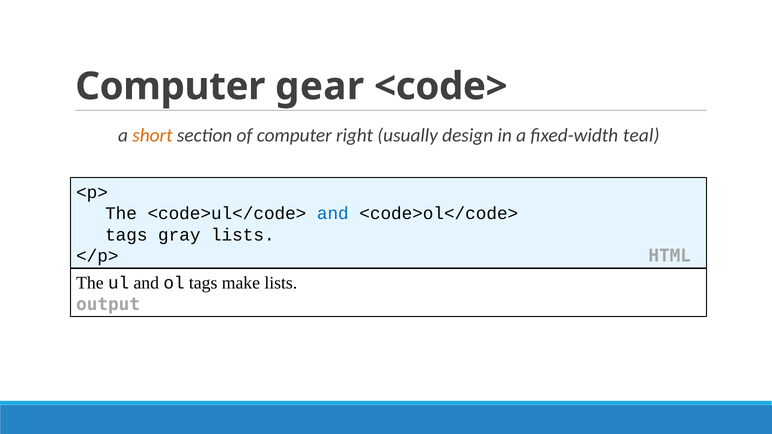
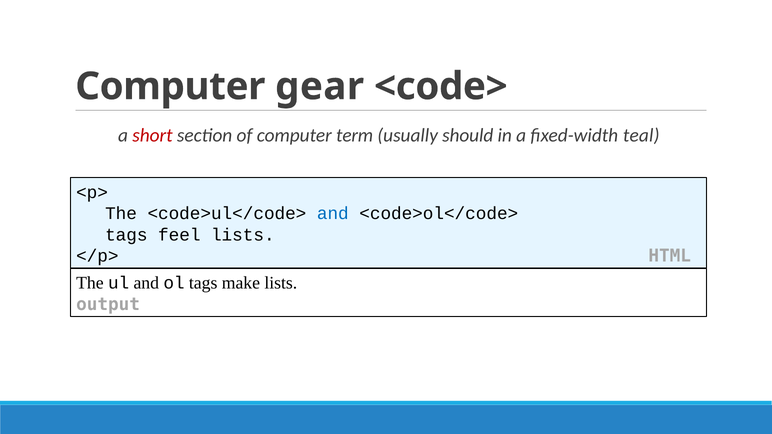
short colour: orange -> red
right: right -> term
design: design -> should
gray: gray -> feel
